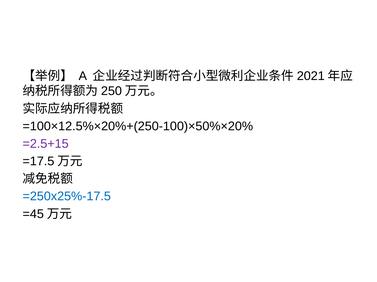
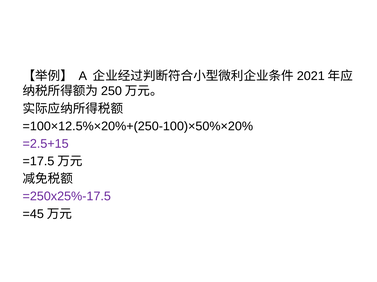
=250x25%-17.5 colour: blue -> purple
